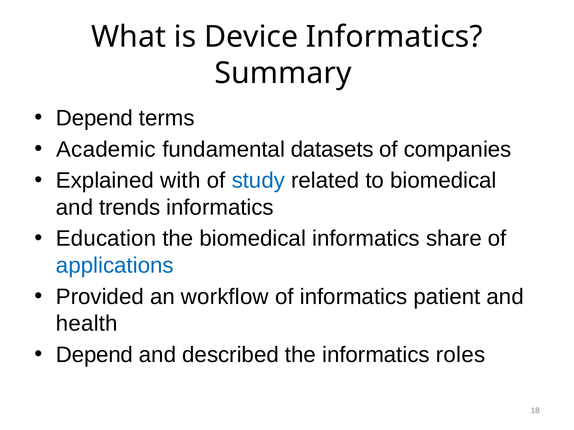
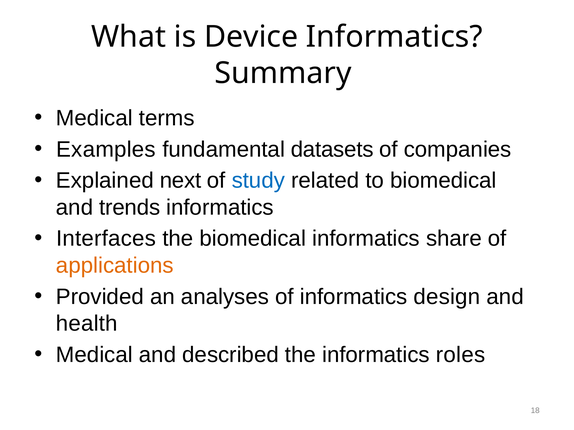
Depend at (94, 118): Depend -> Medical
Academic: Academic -> Examples
with: with -> next
Education: Education -> Interfaces
applications colour: blue -> orange
workflow: workflow -> analyses
patient: patient -> design
Depend at (94, 355): Depend -> Medical
